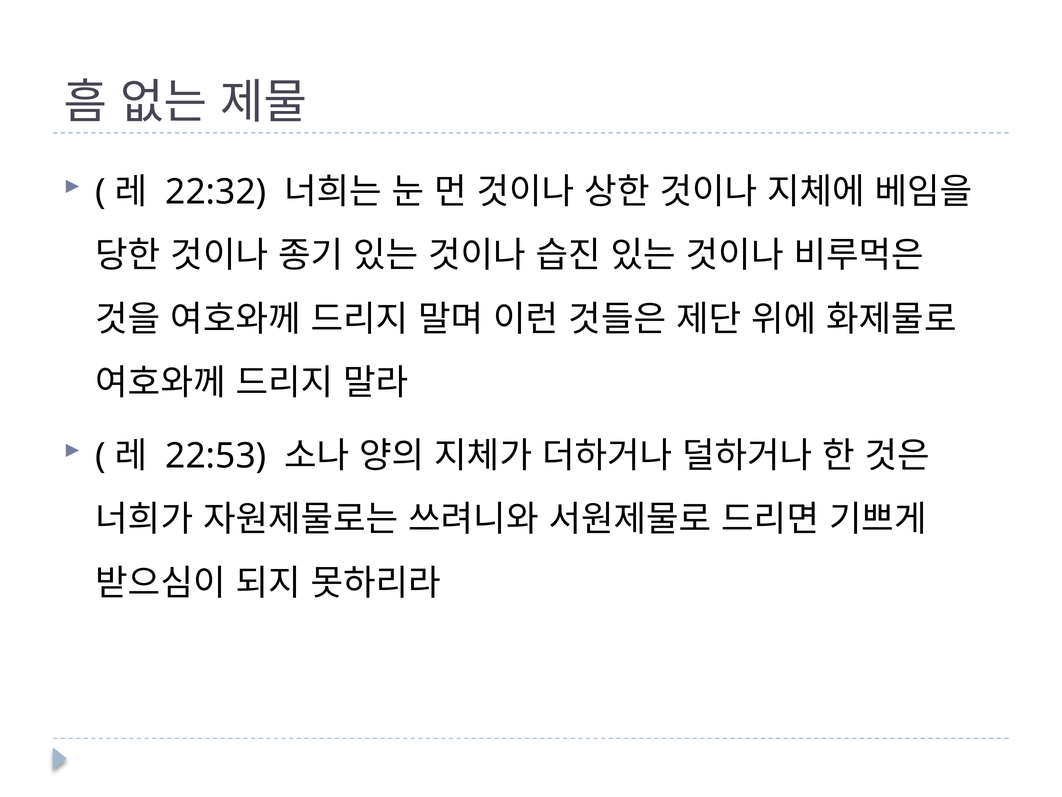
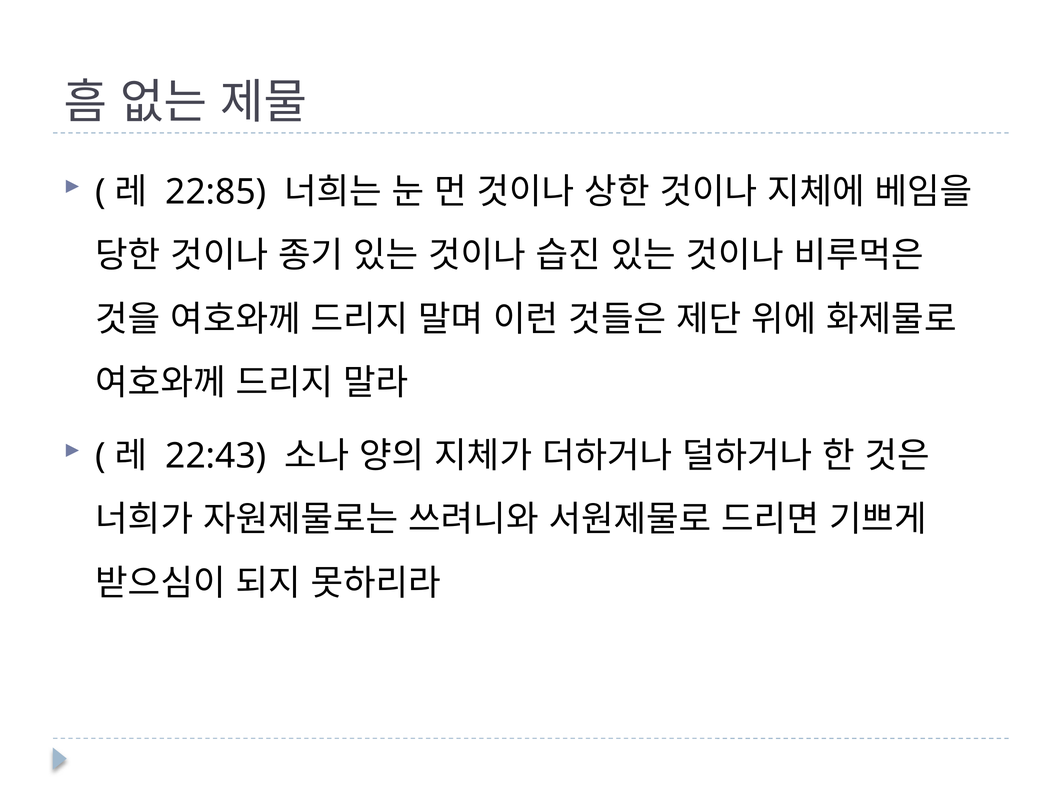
22:32: 22:32 -> 22:85
22:53: 22:53 -> 22:43
